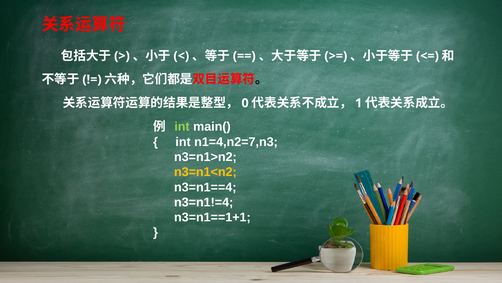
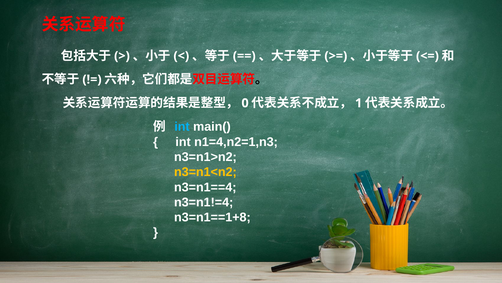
int at (182, 127) colour: light green -> light blue
n1=4,n2=7,n3: n1=4,n2=7,n3 -> n1=4,n2=1,n3
n3=n1==1+1: n3=n1==1+1 -> n3=n1==1+8
